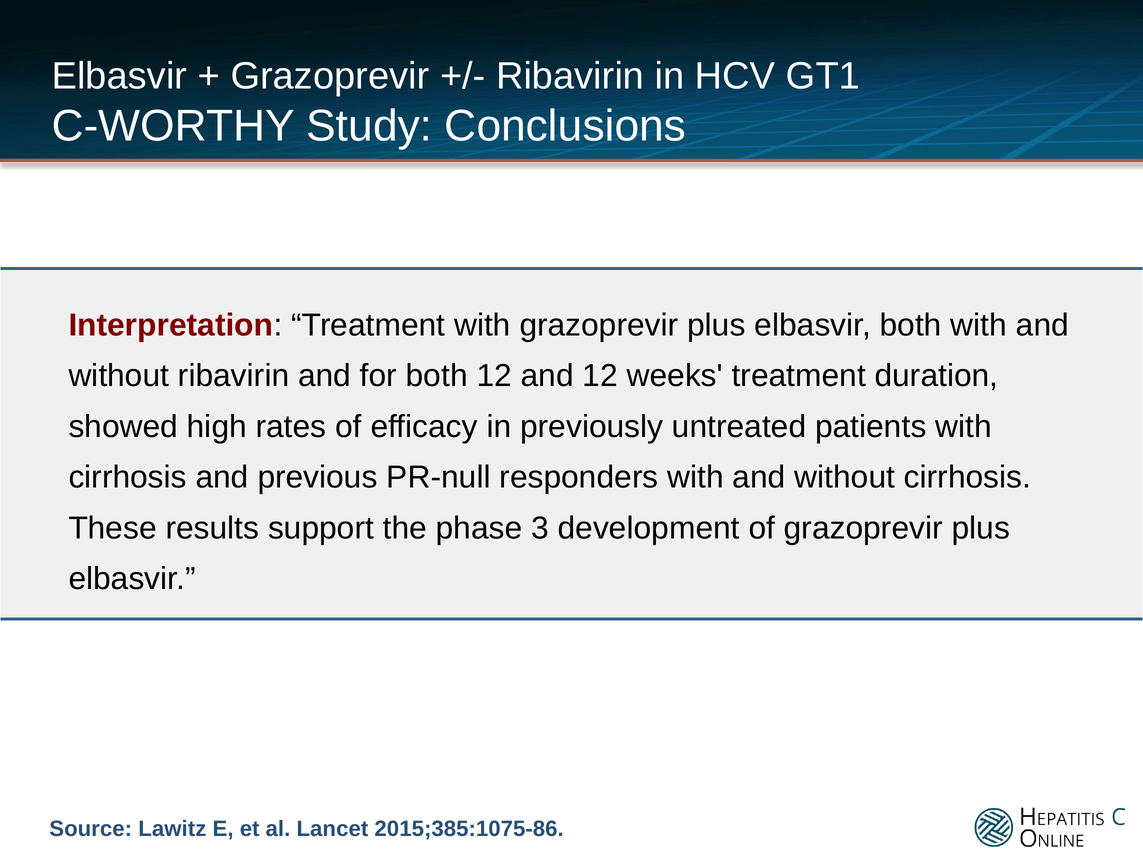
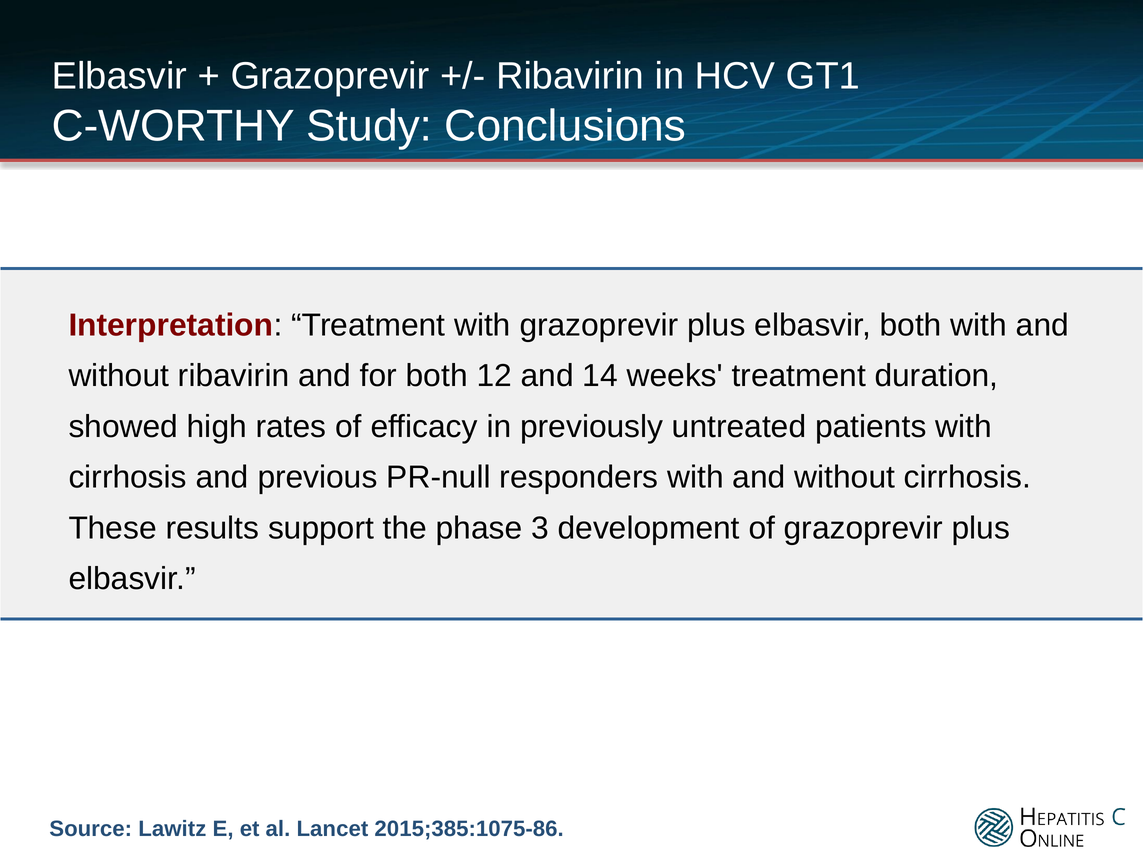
and 12: 12 -> 14
